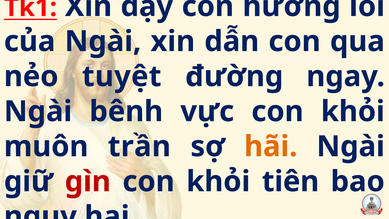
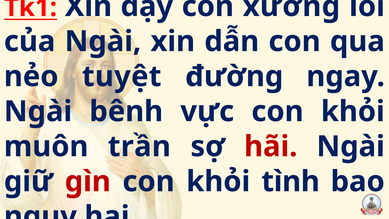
hưởng: hưởng -> xướng
hãi colour: orange -> red
tiên: tiên -> tình
